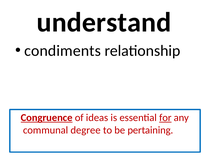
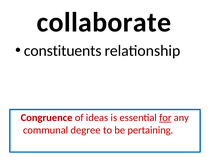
understand: understand -> collaborate
condiments: condiments -> constituents
Congruence underline: present -> none
